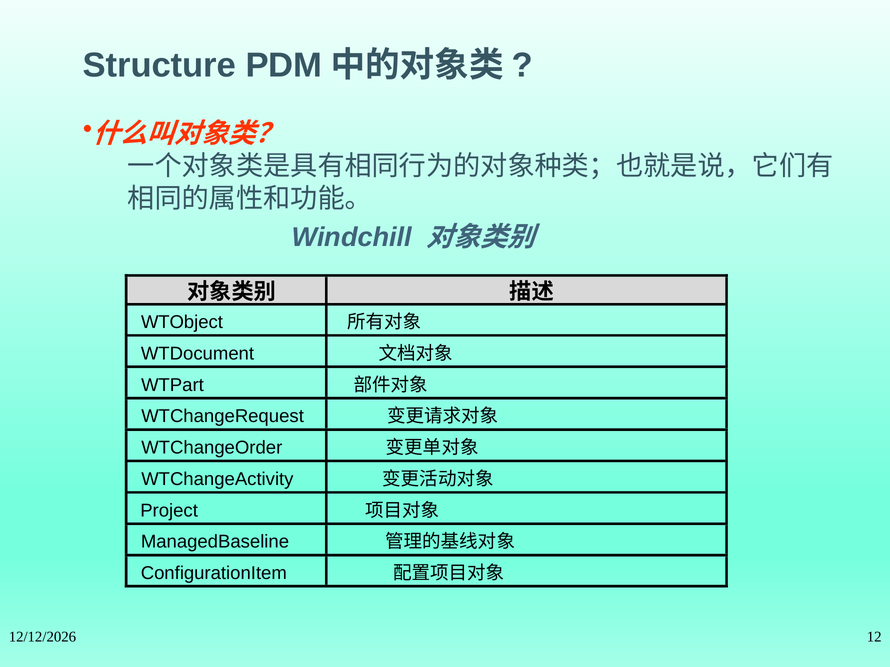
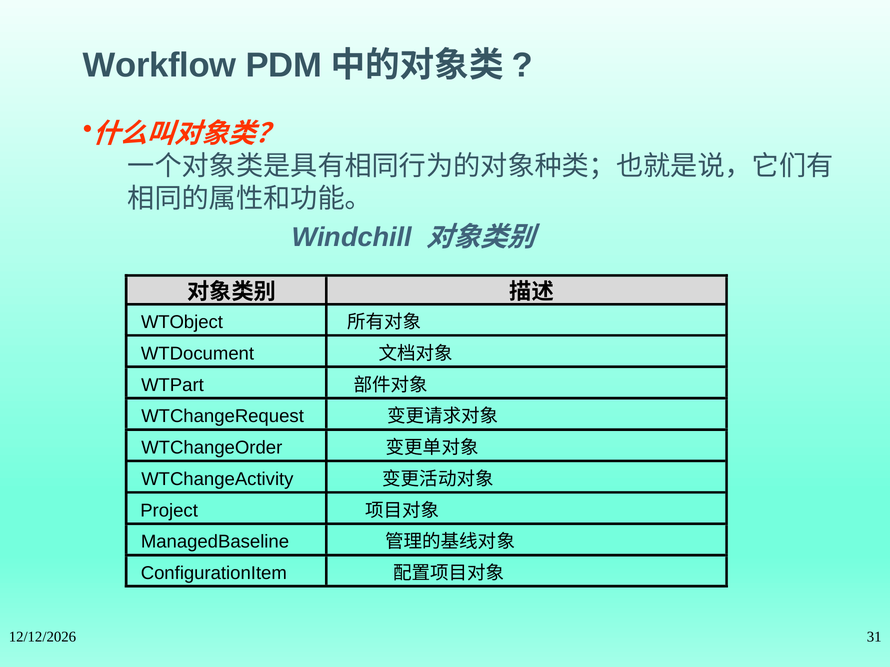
Structure: Structure -> Workflow
12: 12 -> 31
